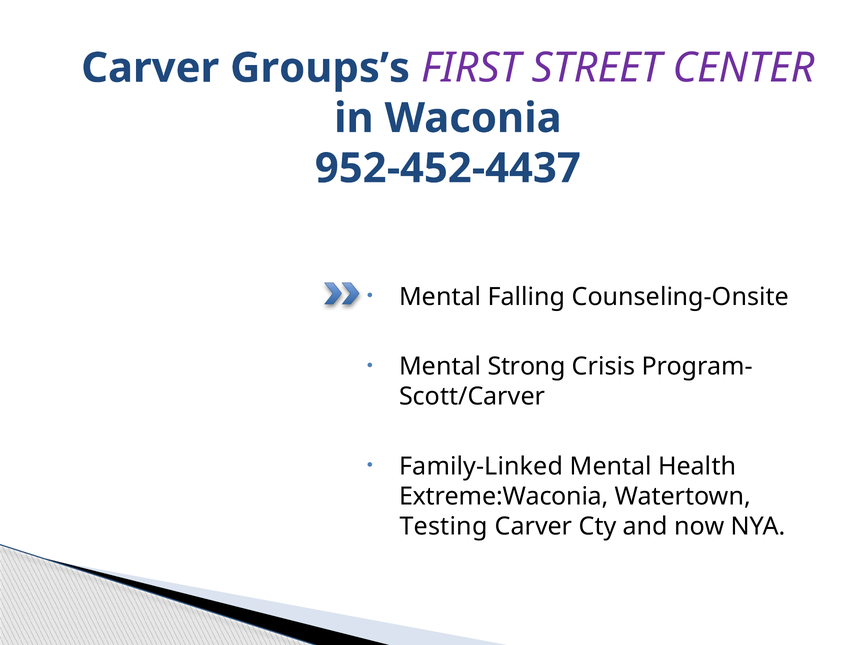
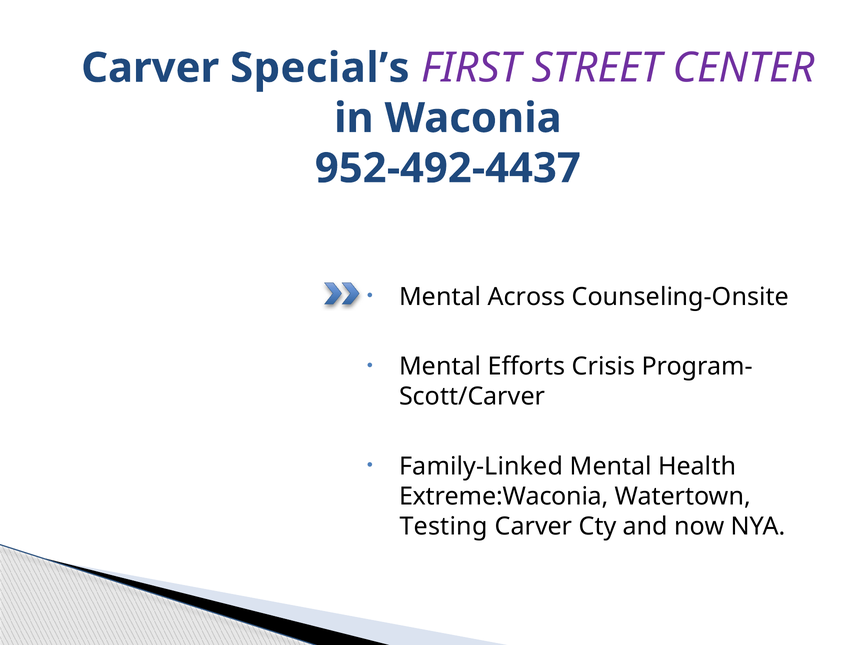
Groups’s: Groups’s -> Special’s
952-452-4437: 952-452-4437 -> 952-492-4437
Falling: Falling -> Across
Strong: Strong -> Efforts
